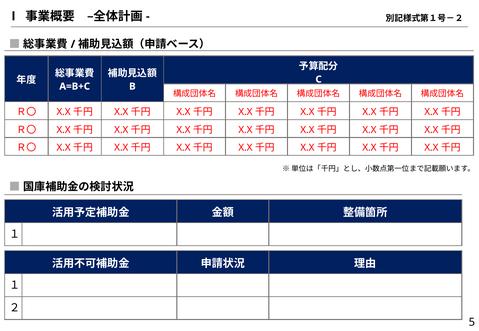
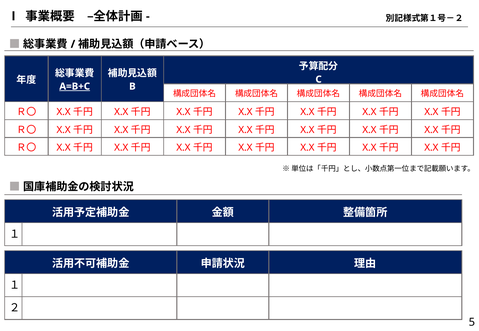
A=B+C underline: none -> present
